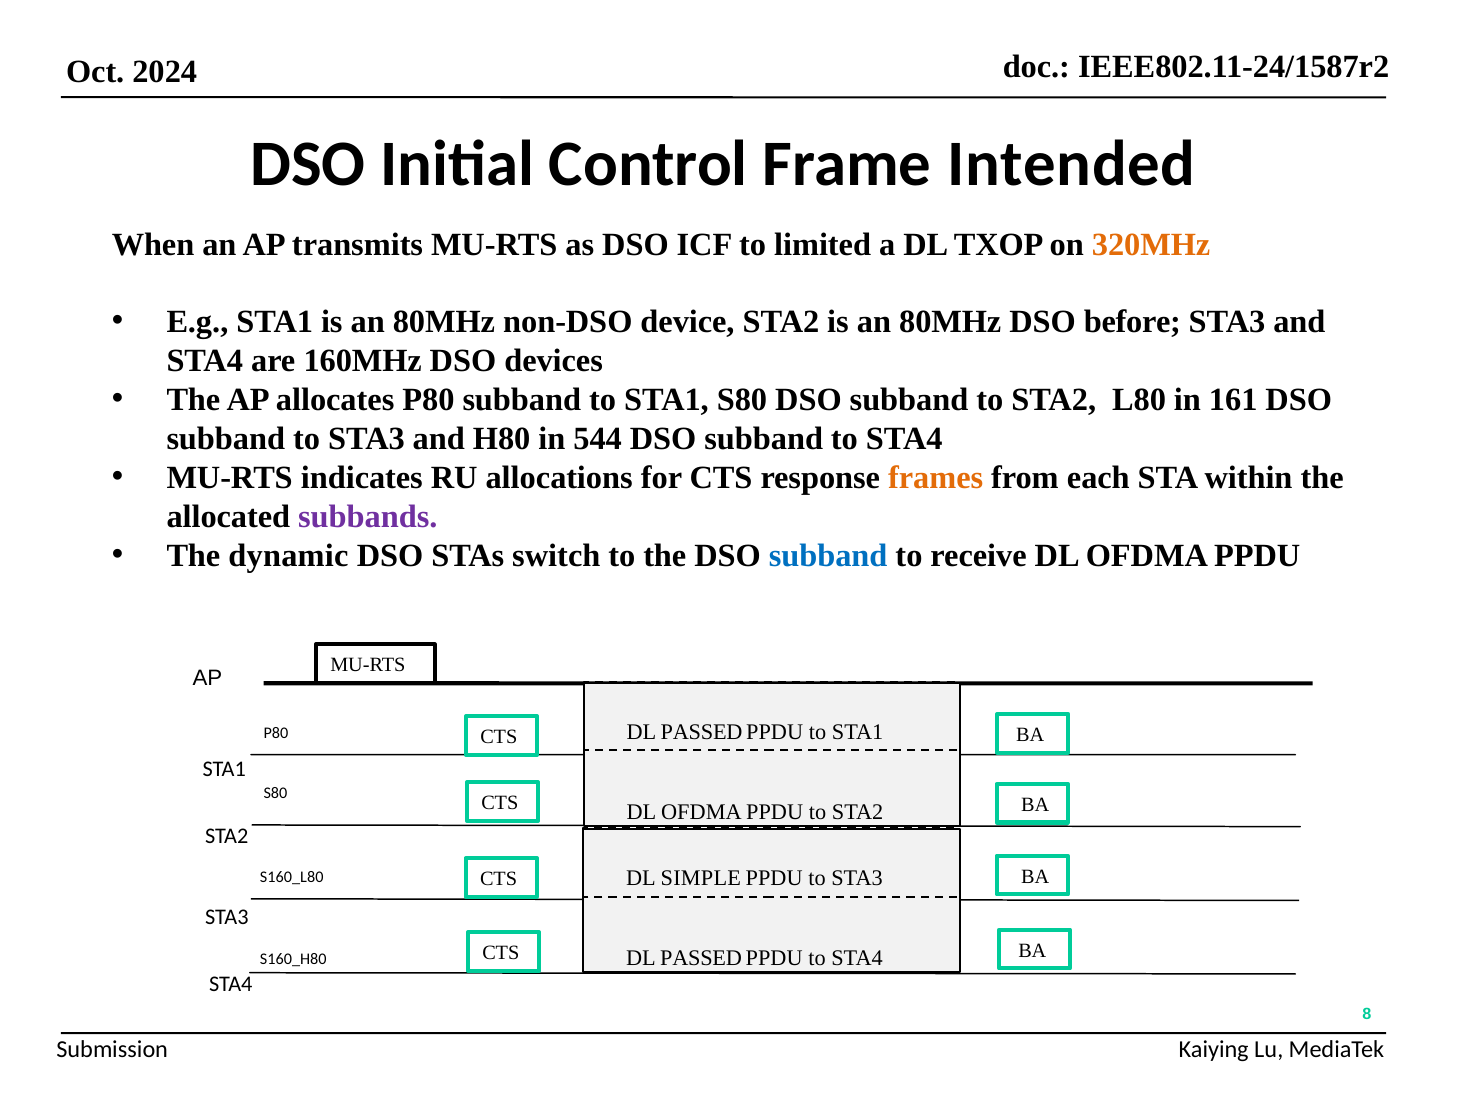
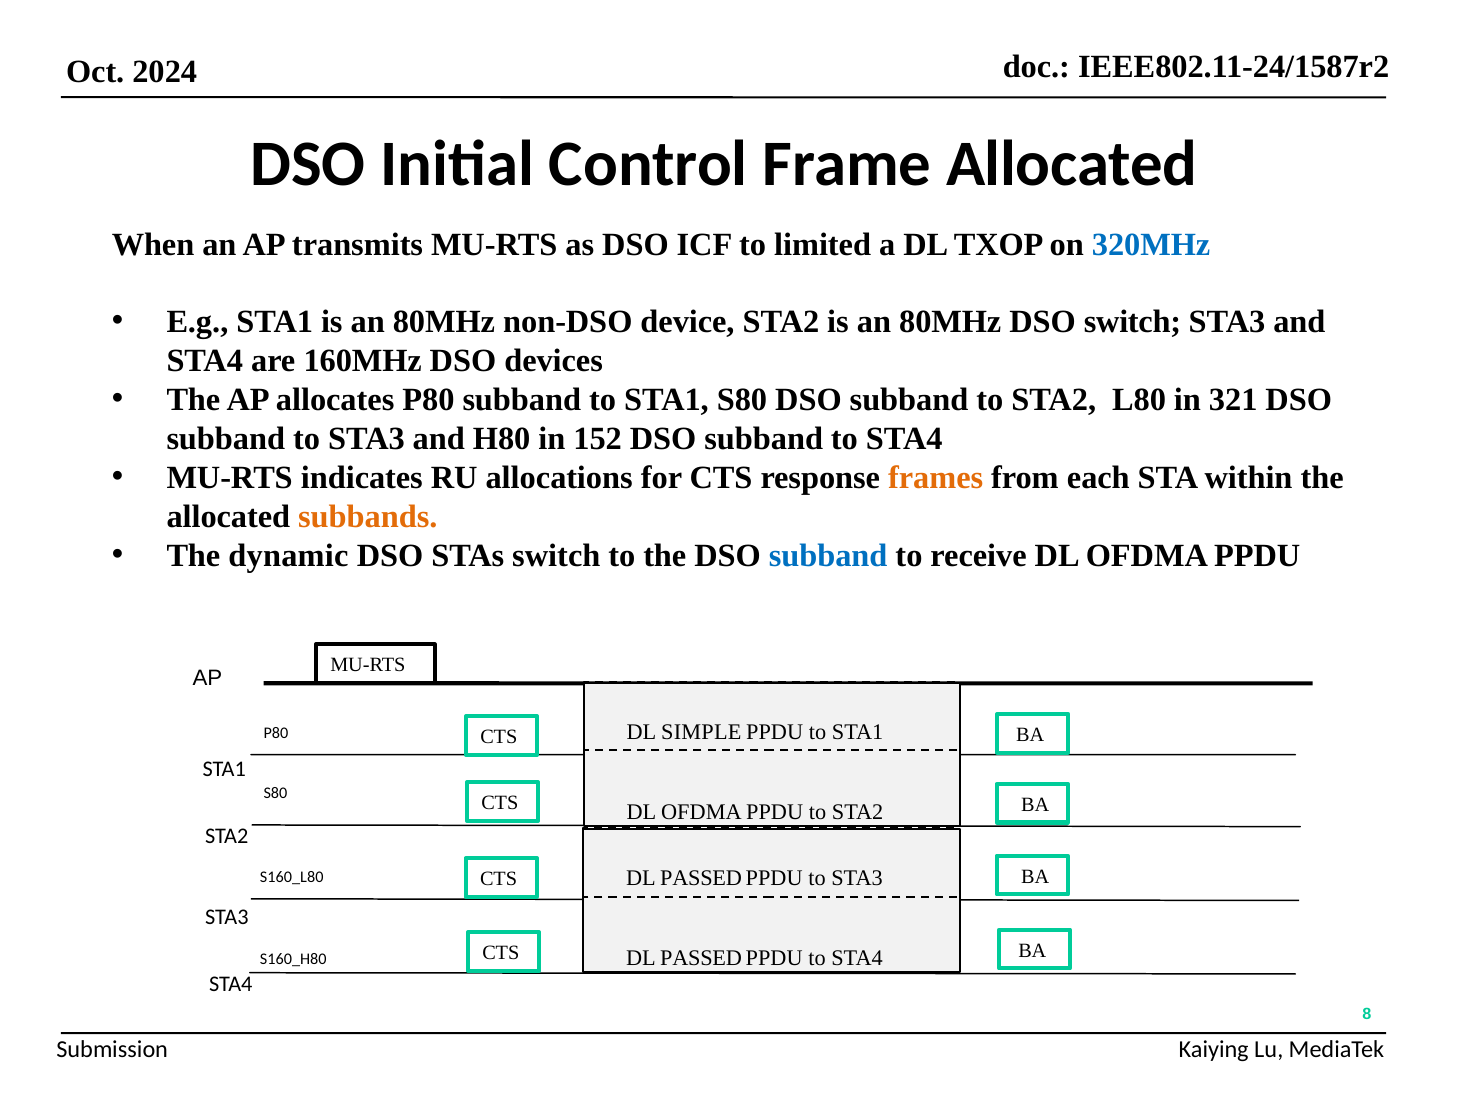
Frame Intended: Intended -> Allocated
320MHz colour: orange -> blue
DSO before: before -> switch
161: 161 -> 321
544: 544 -> 152
subbands colour: purple -> orange
PASSED at (702, 732): PASSED -> SIMPLE
SIMPLE at (701, 878): SIMPLE -> PASSED
